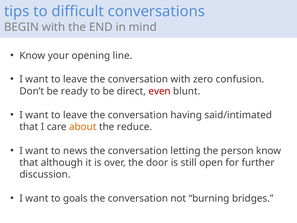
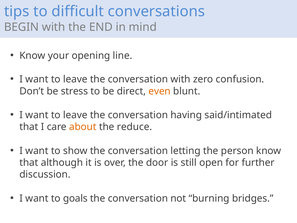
ready: ready -> stress
even colour: red -> orange
news: news -> show
